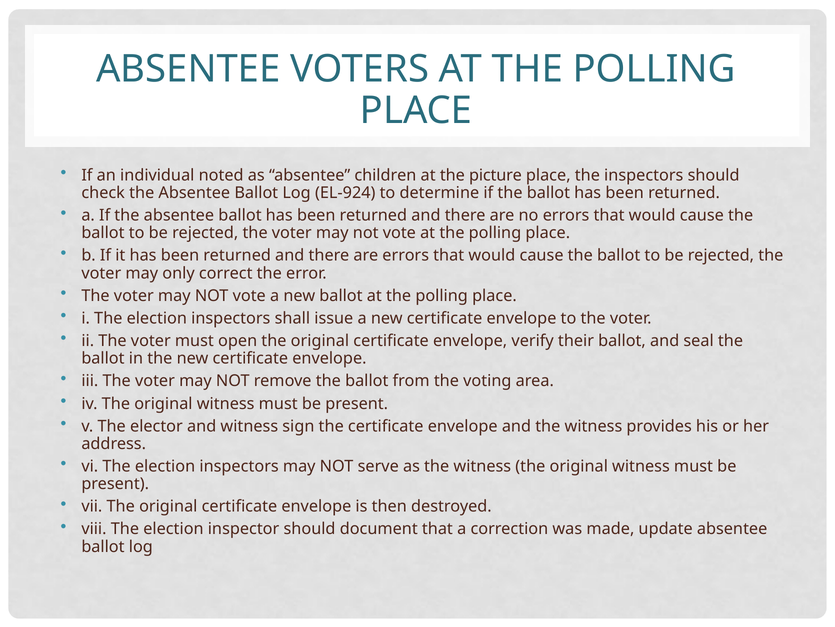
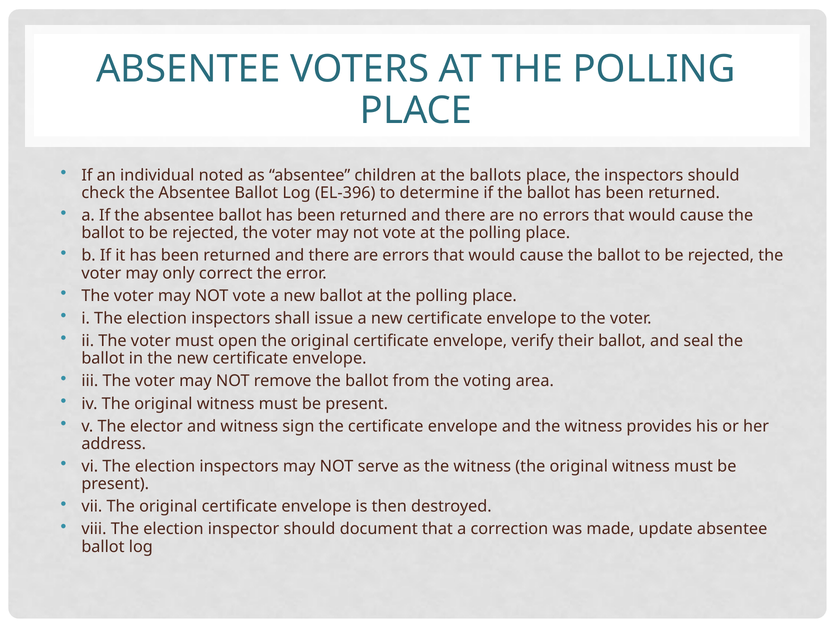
picture: picture -> ballots
EL-924: EL-924 -> EL-396
